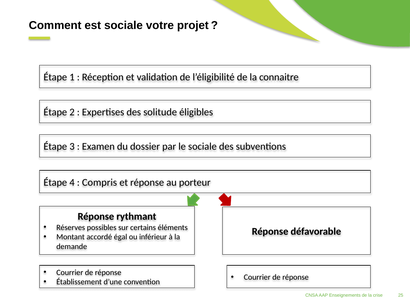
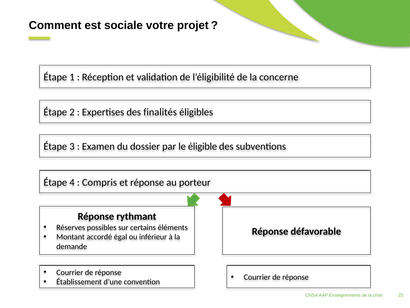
connaitre: connaitre -> concerne
solitude: solitude -> finalités
le sociale: sociale -> éligible
